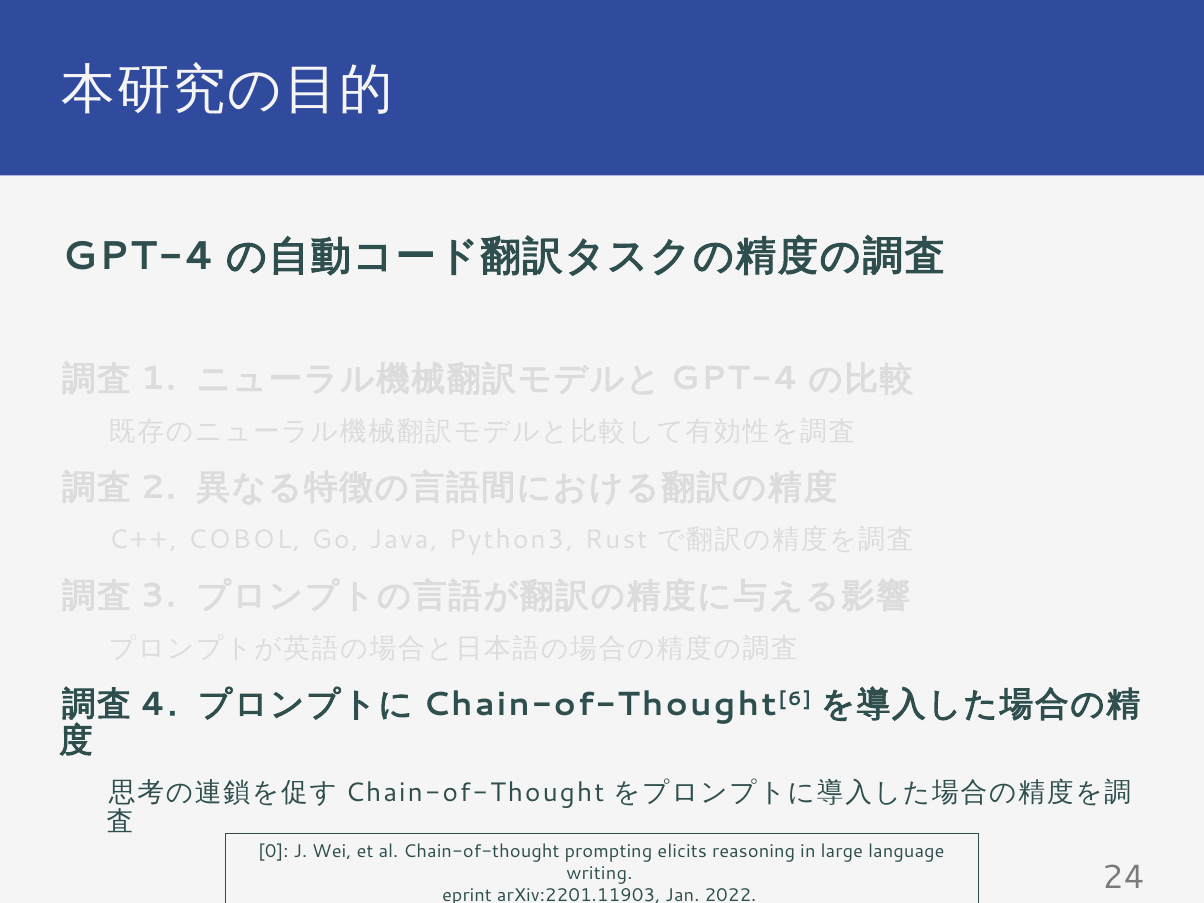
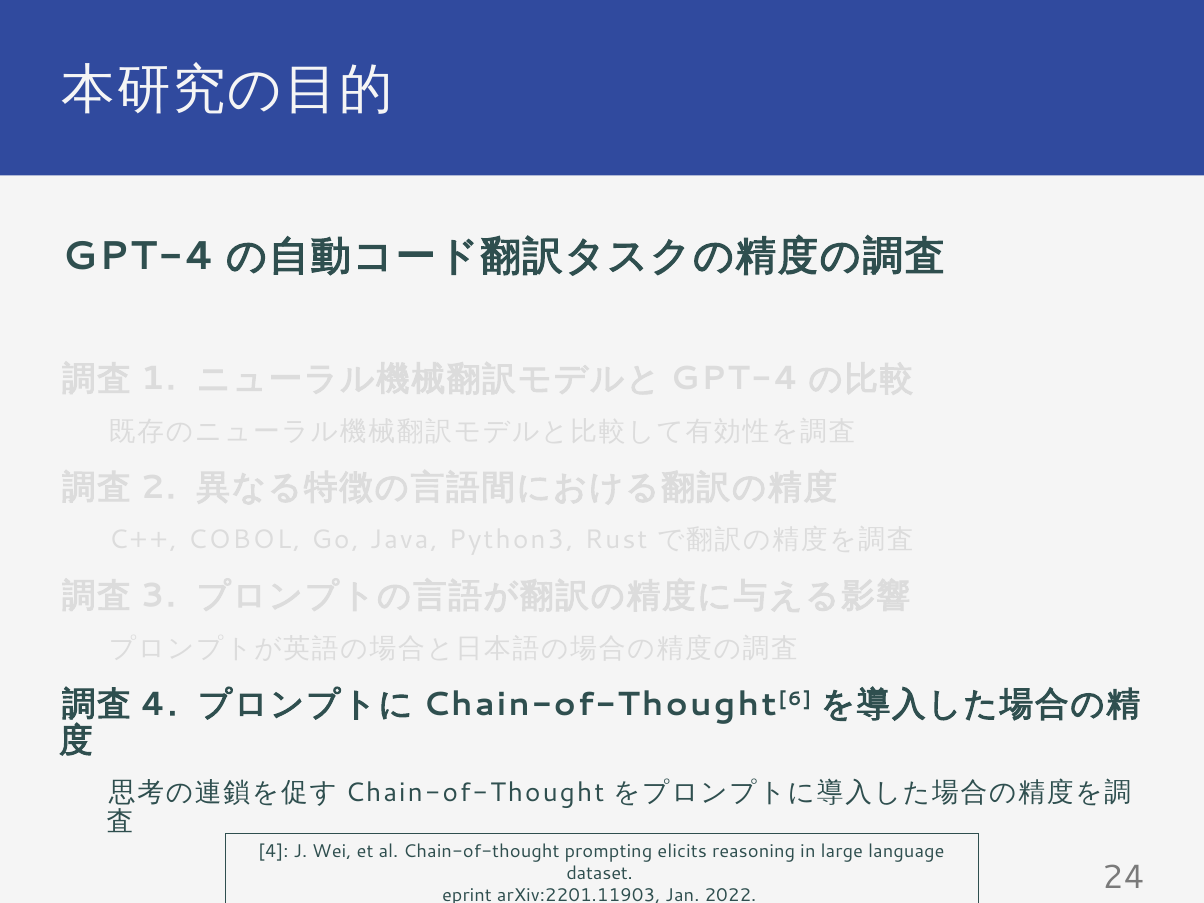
0 at (273, 851): 0 -> 4
writing: writing -> dataset
